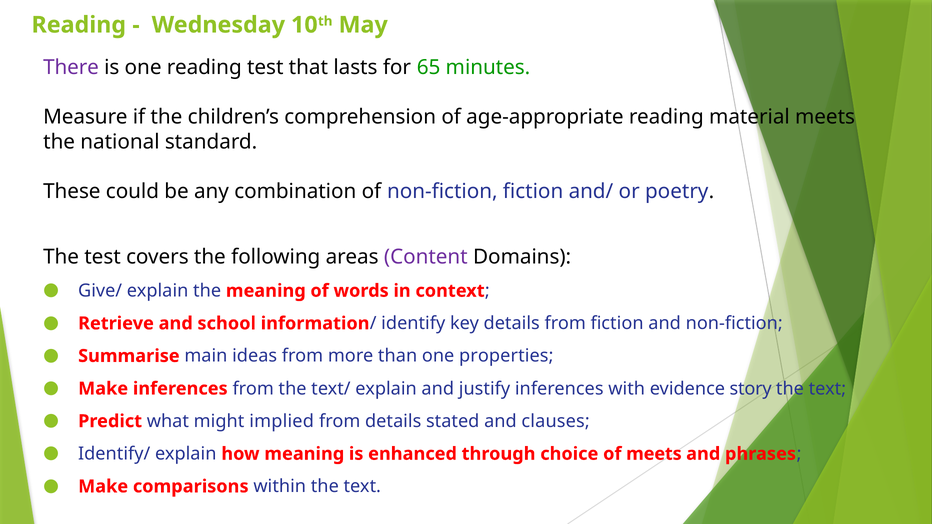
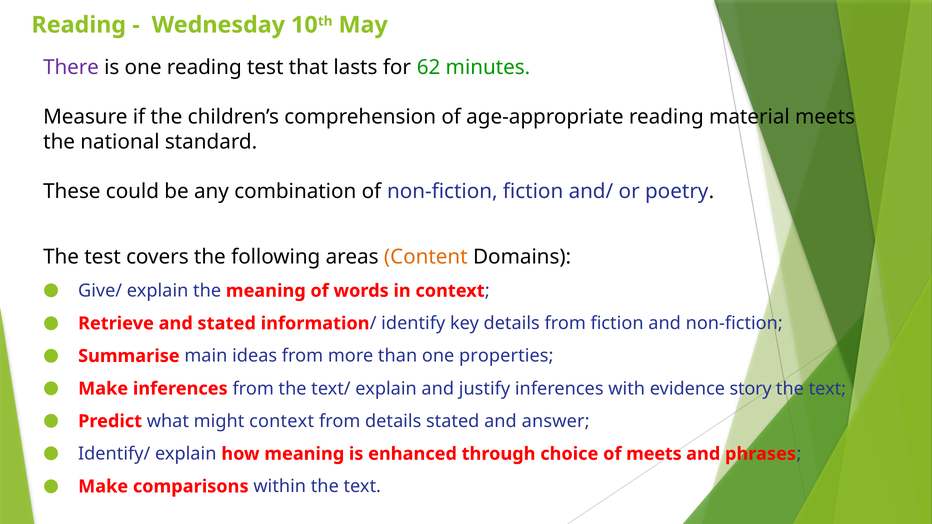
65: 65 -> 62
Content colour: purple -> orange
and school: school -> stated
might implied: implied -> context
clauses: clauses -> answer
